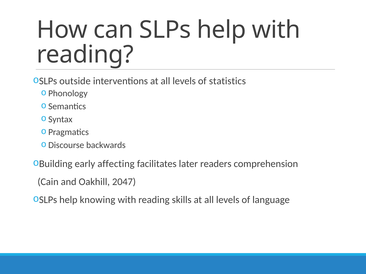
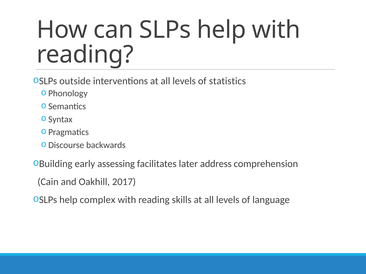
affecting: affecting -> assessing
readers: readers -> address
2047: 2047 -> 2017
knowing: knowing -> complex
